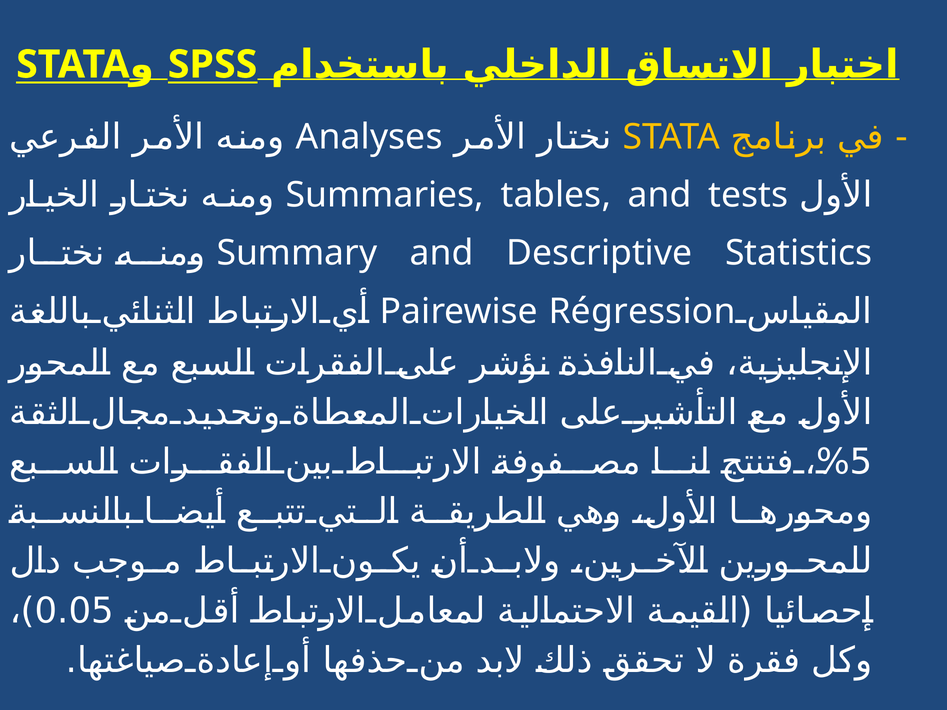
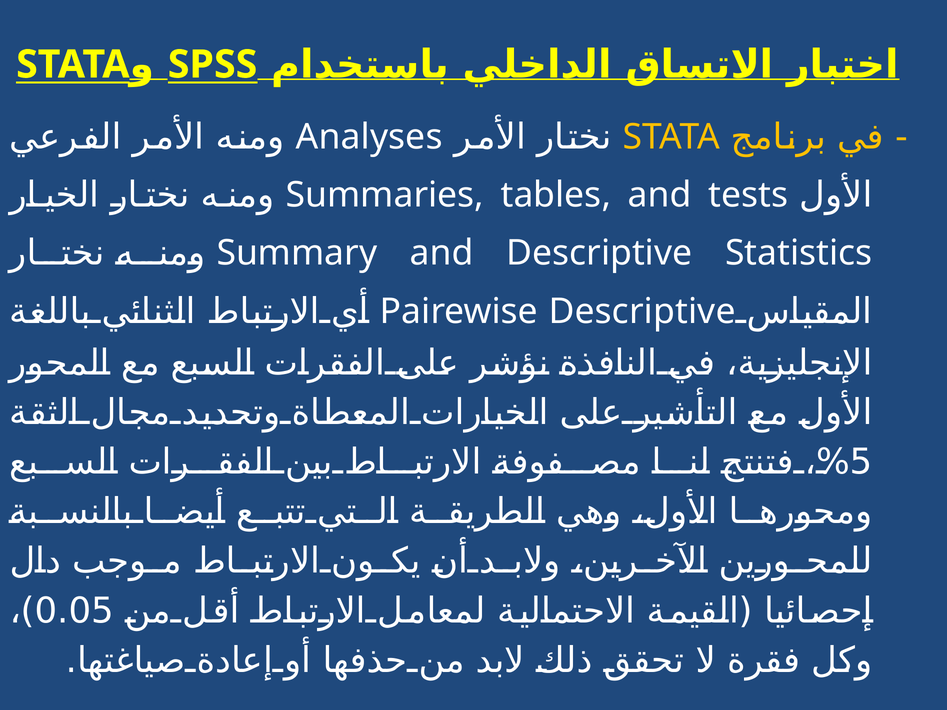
Pairewise Régression: Régression -> Descriptive
